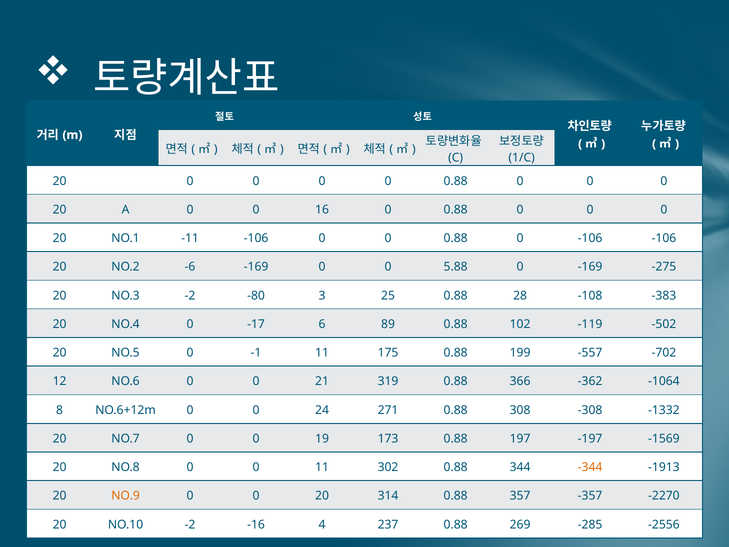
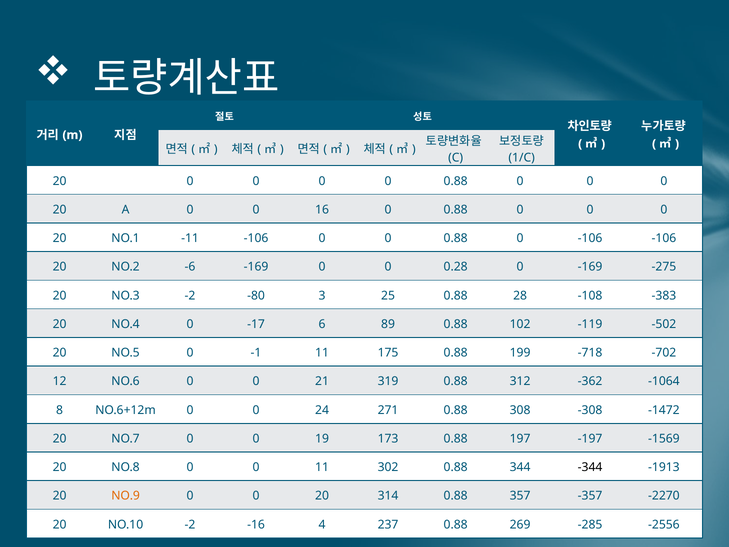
5.88: 5.88 -> 0.28
-557: -557 -> -718
366: 366 -> 312
-1332: -1332 -> -1472
-344 colour: orange -> black
